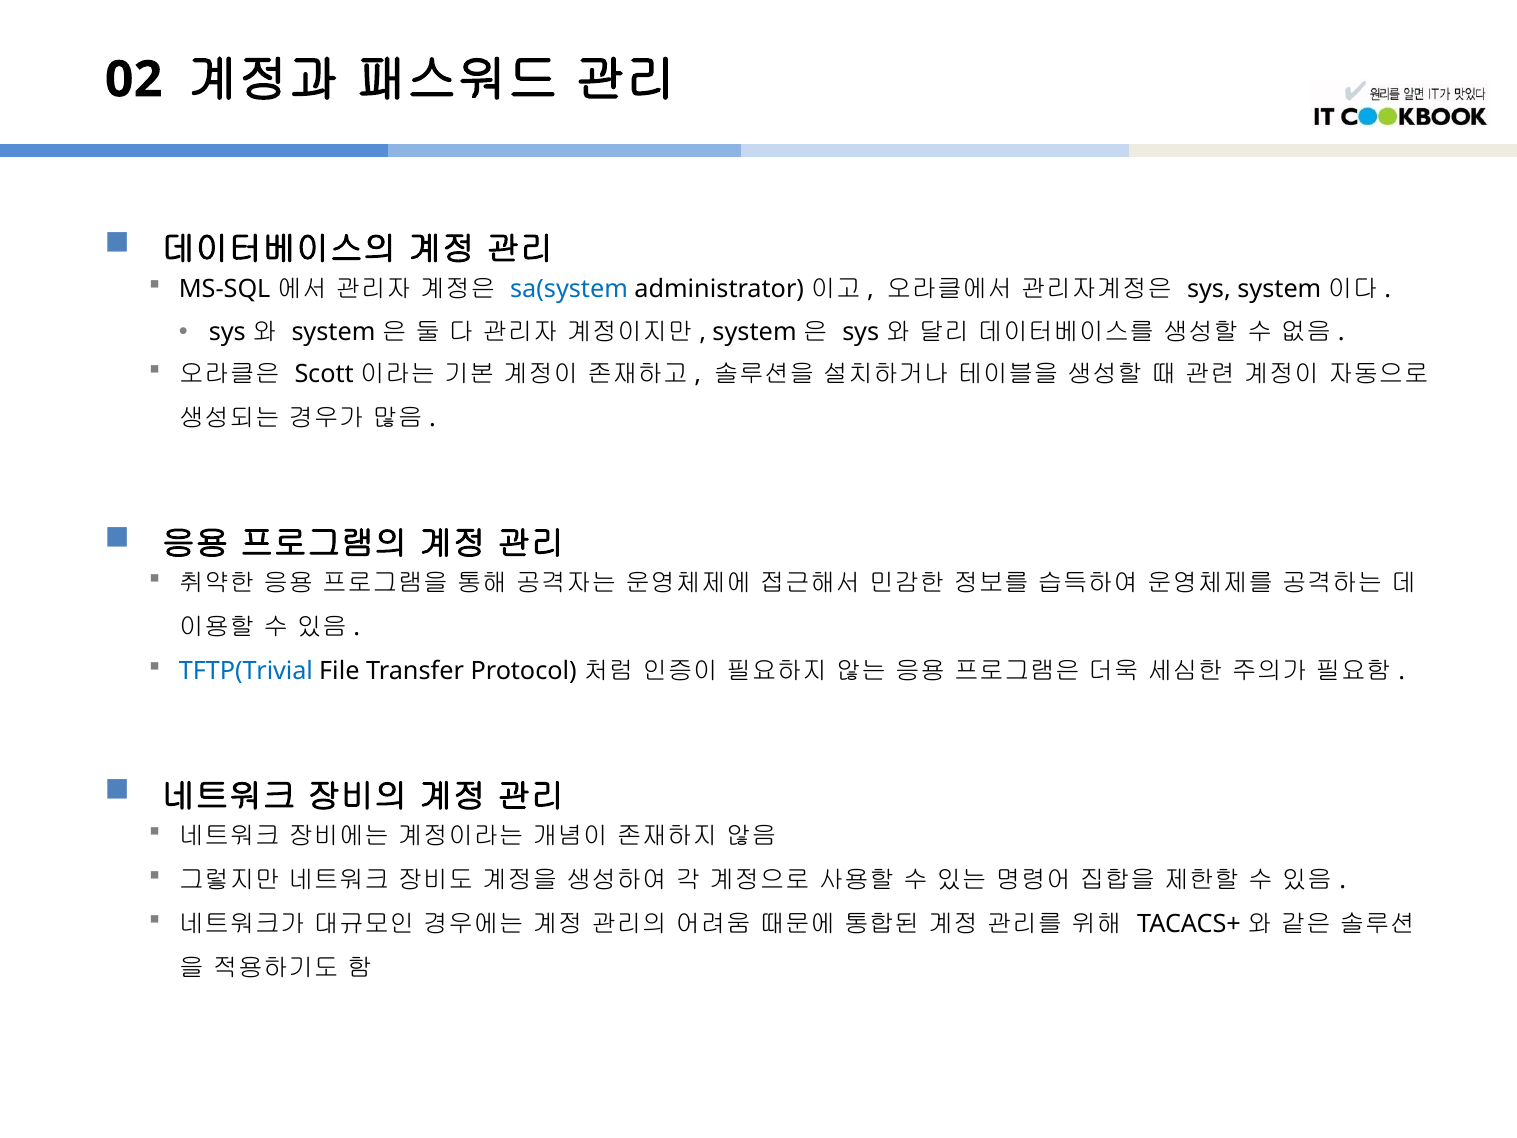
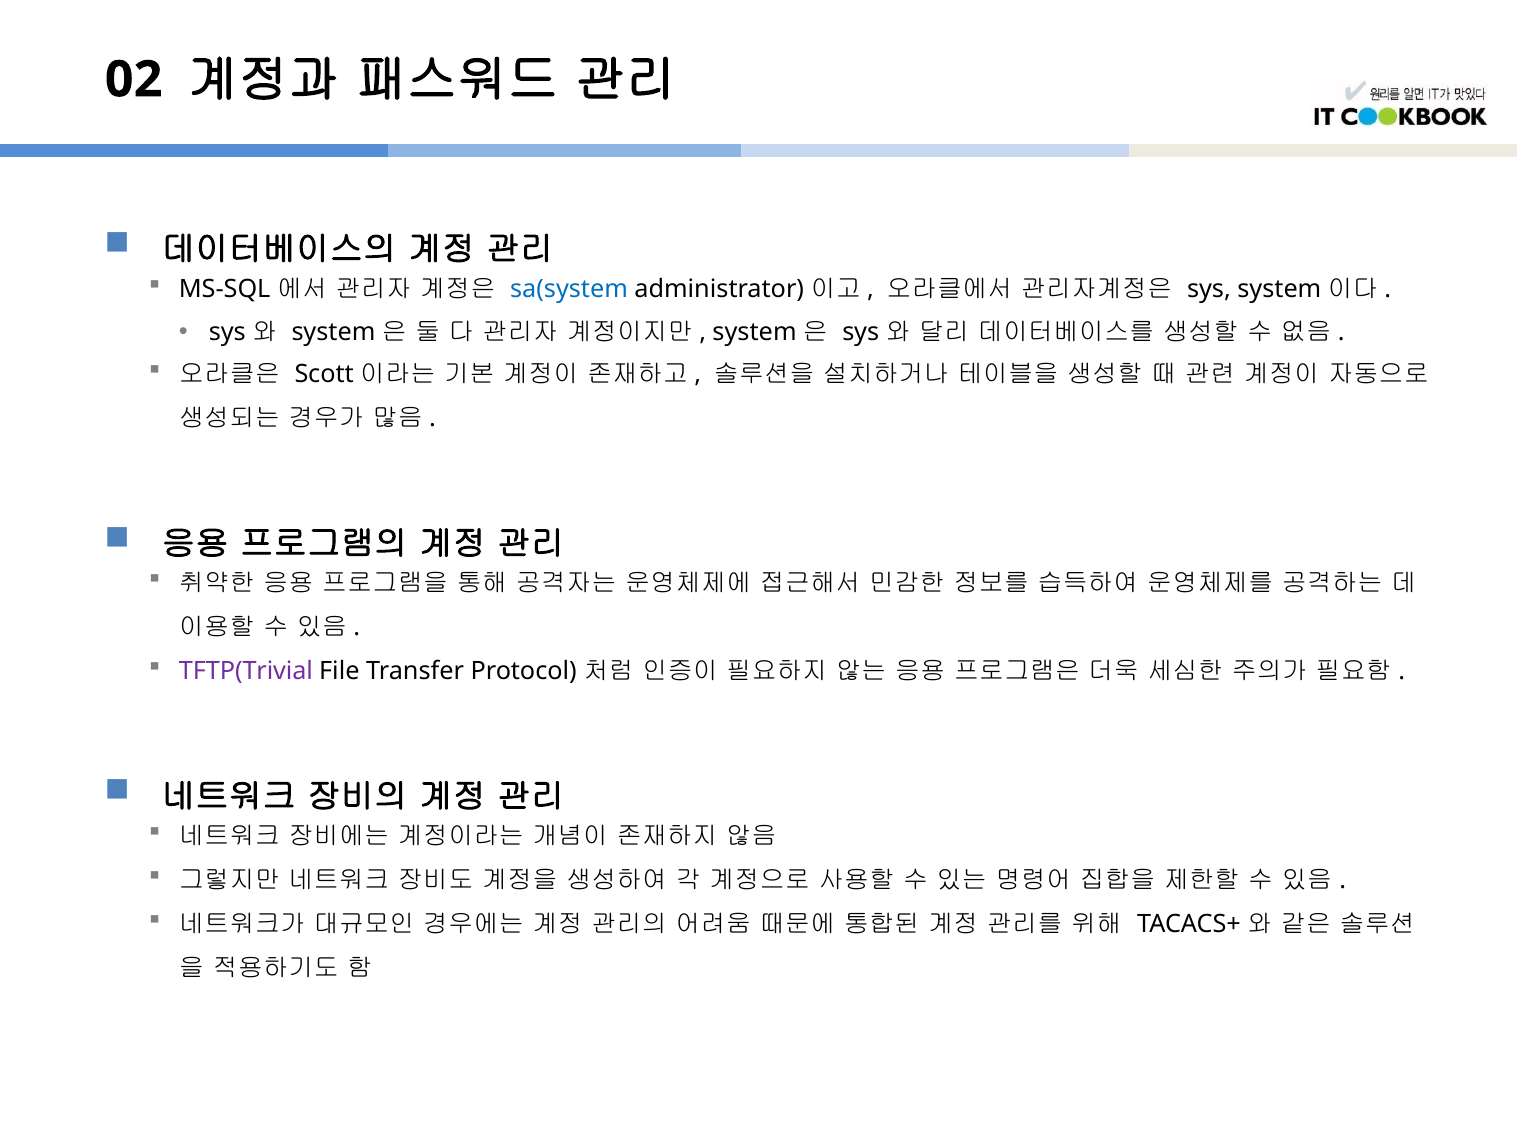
TFTP(Trivial colour: blue -> purple
